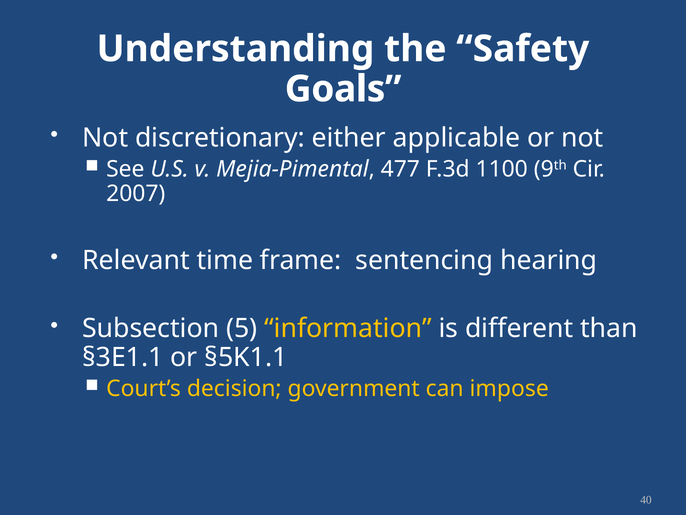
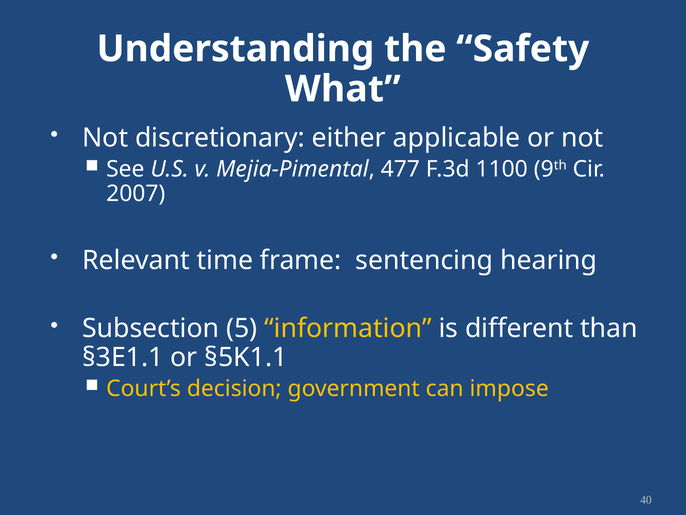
Goals: Goals -> What
